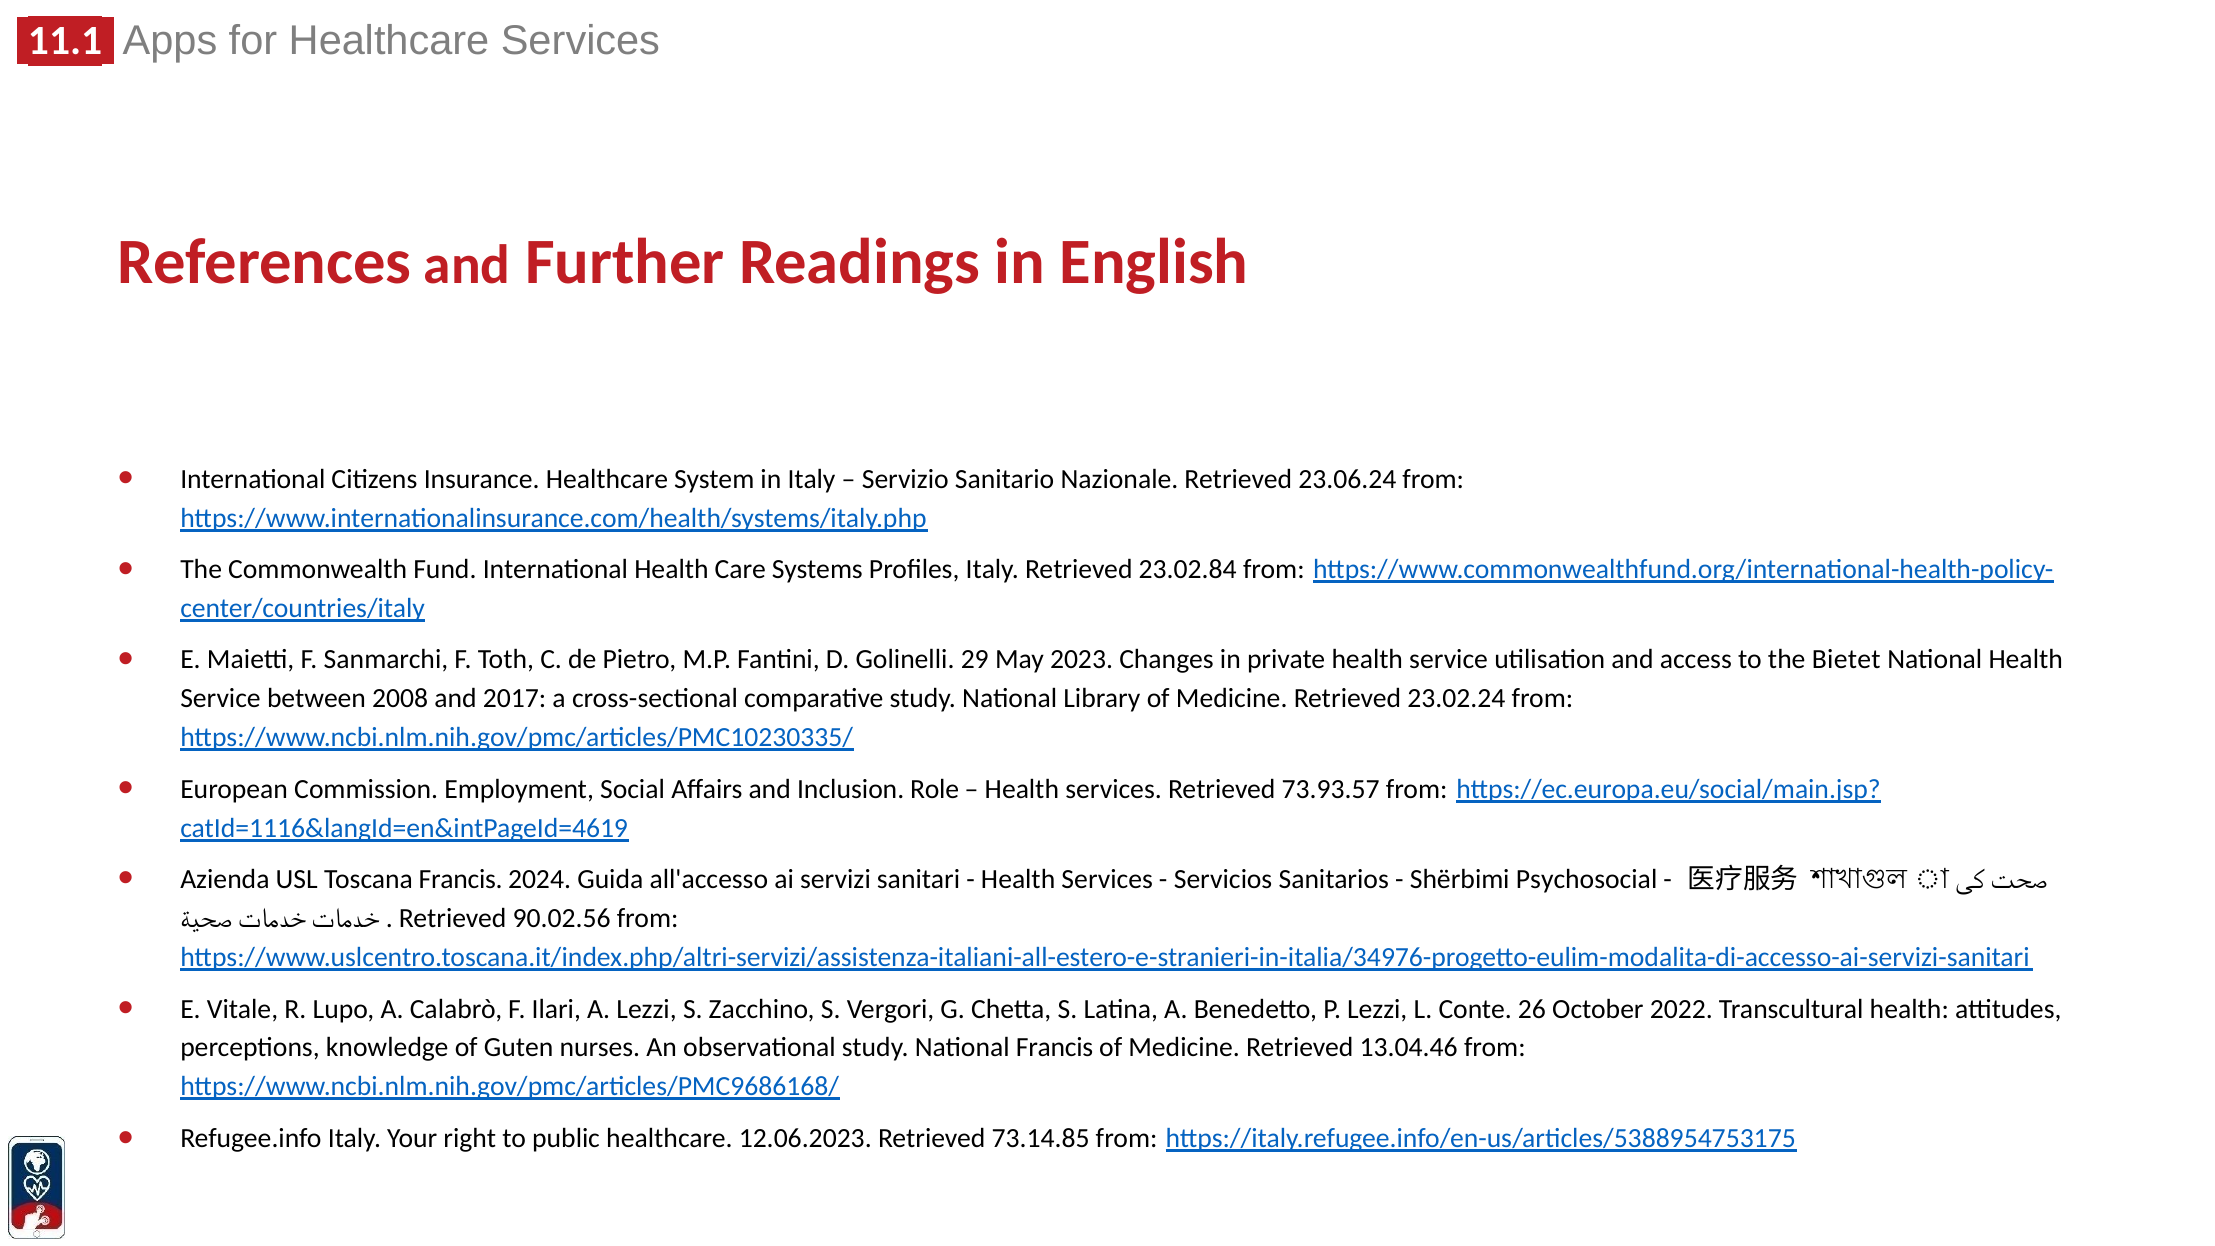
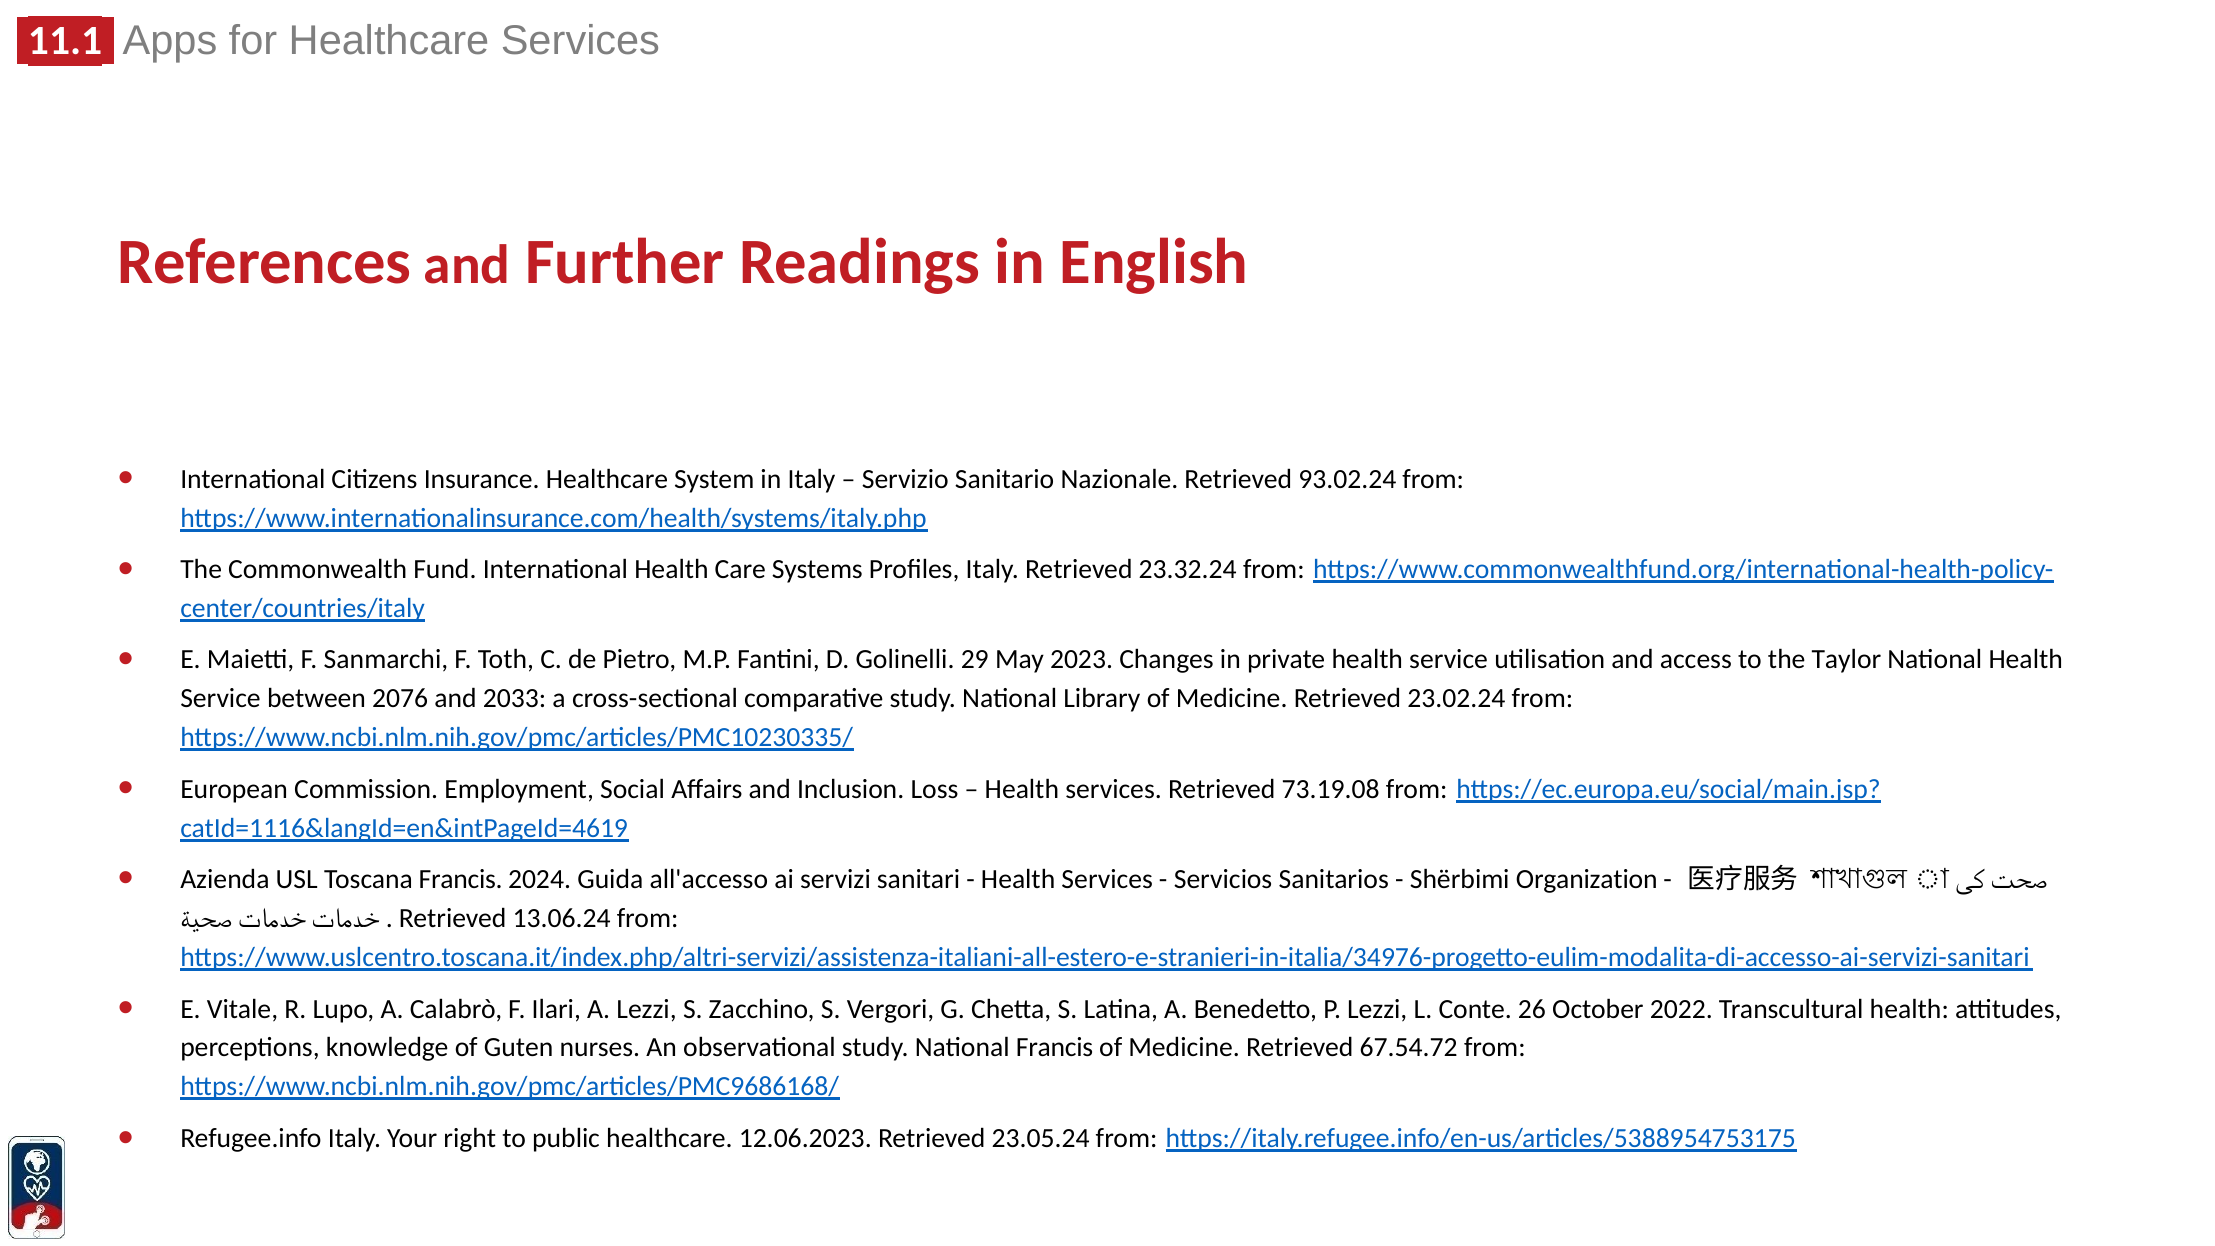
23.06.24: 23.06.24 -> 93.02.24
23.02.84: 23.02.84 -> 23.32.24
Bietet: Bietet -> Taylor
2008: 2008 -> 2076
2017: 2017 -> 2033
Role: Role -> Loss
73.93.57: 73.93.57 -> 73.19.08
Psychosocial: Psychosocial -> Organization
90.02.56: 90.02.56 -> 13.06.24
13.04.46: 13.04.46 -> 67.54.72
73.14.85: 73.14.85 -> 23.05.24
